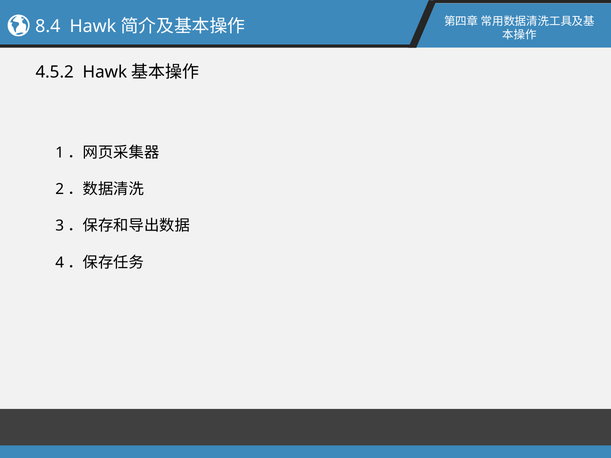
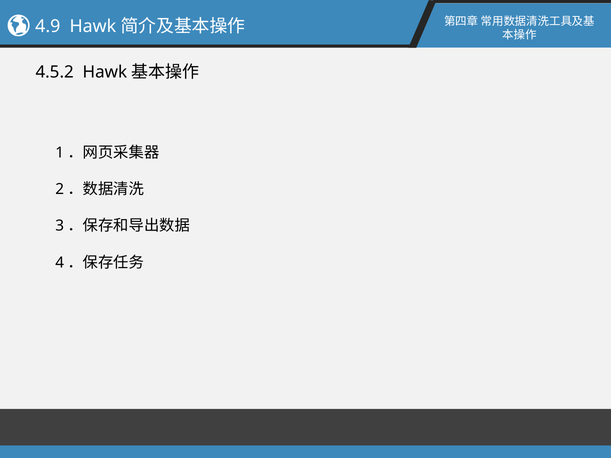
8.4: 8.4 -> 4.9
